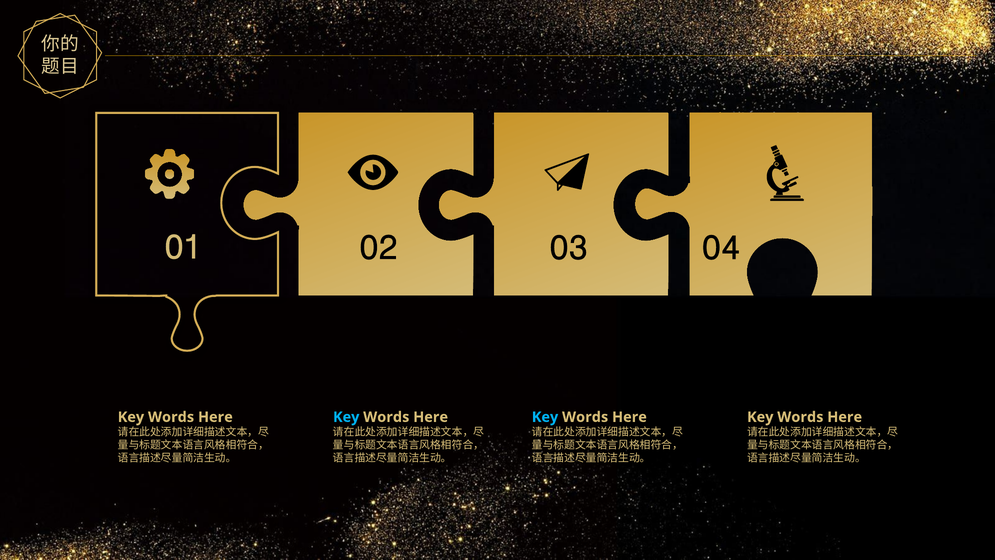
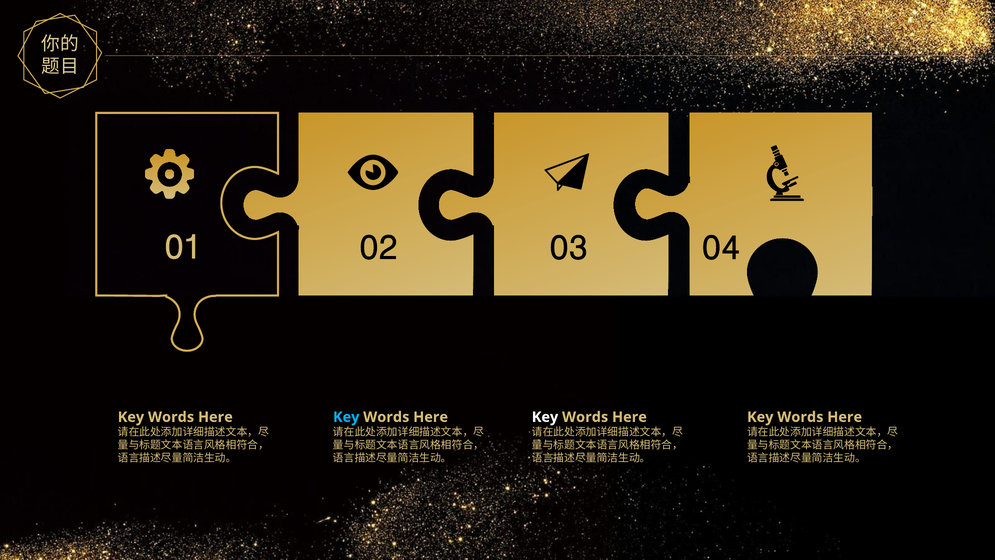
Key at (545, 417) colour: light blue -> white
